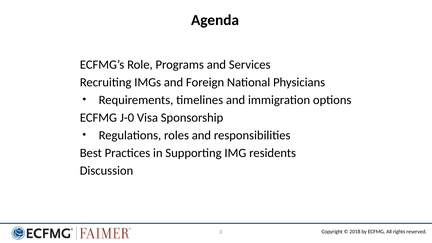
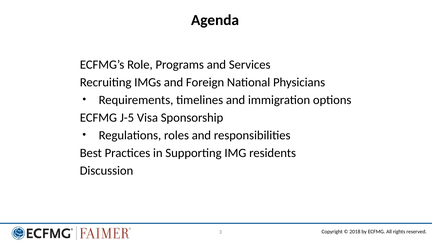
J-0: J-0 -> J-5
